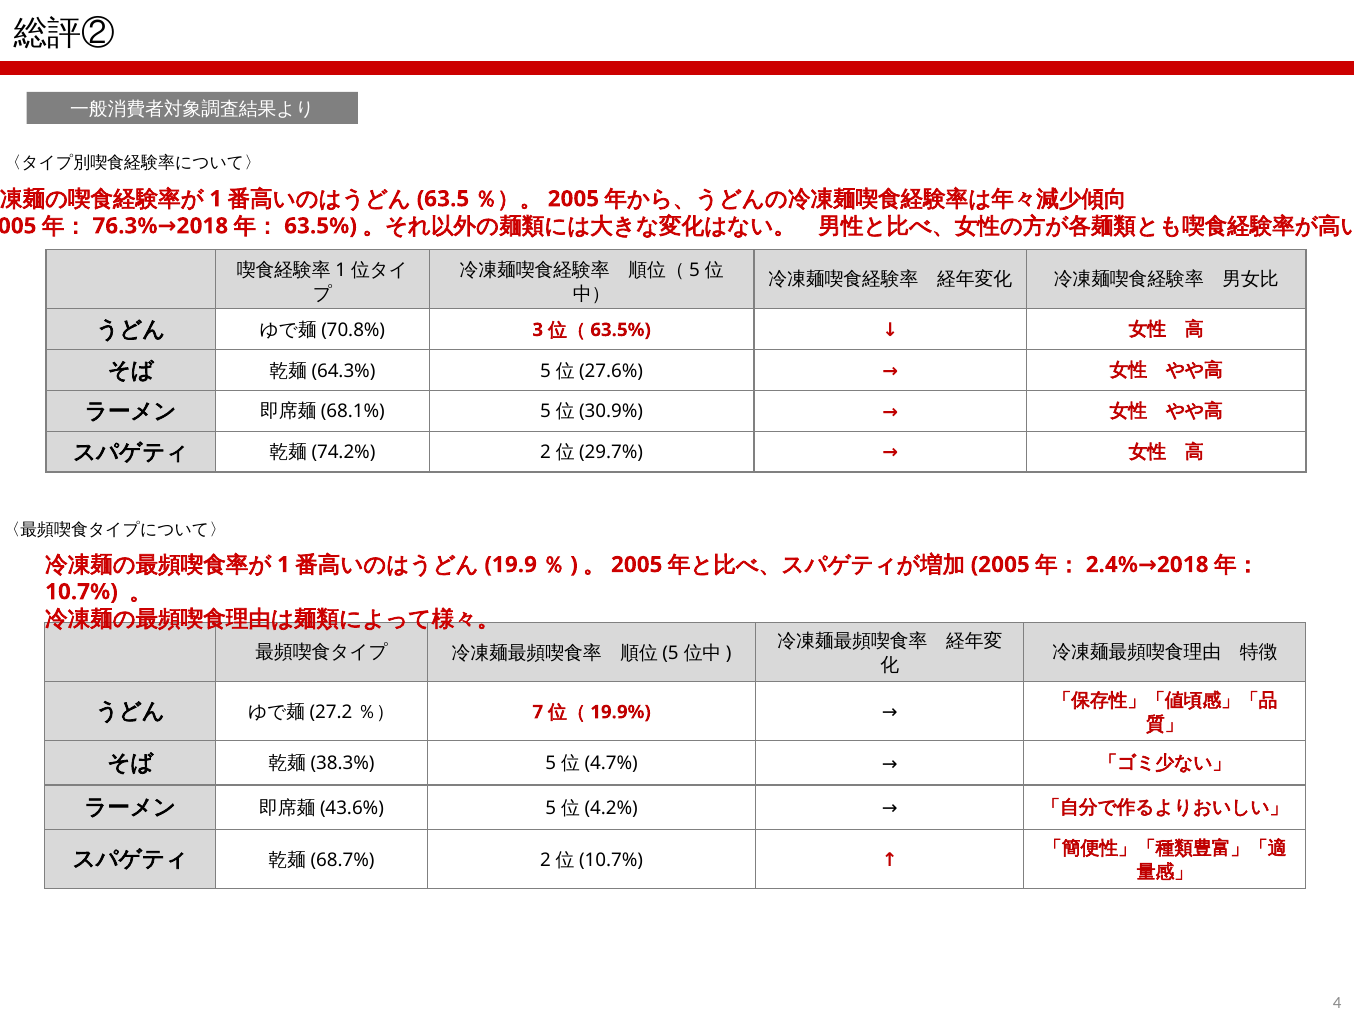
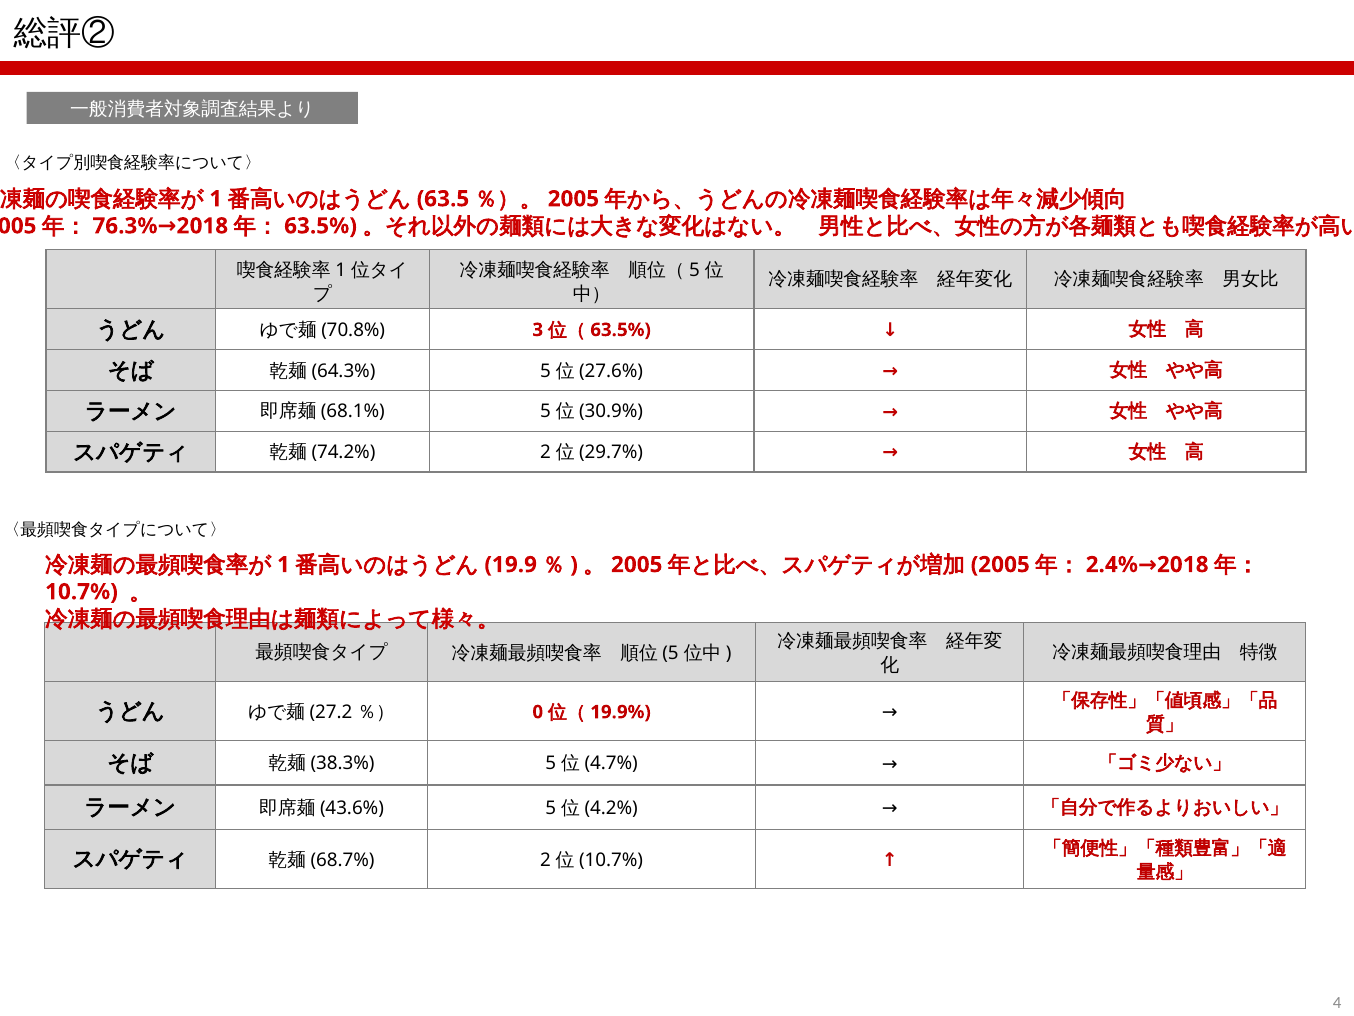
7: 7 -> 0
